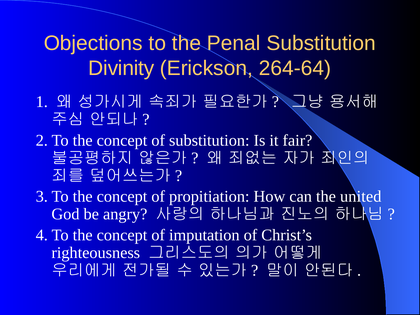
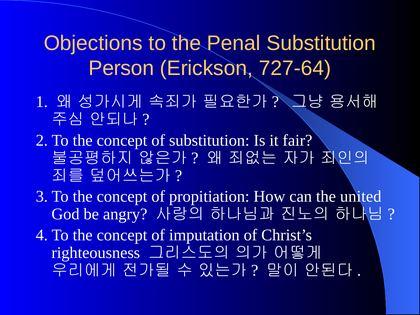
Divinity: Divinity -> Person
264-64: 264-64 -> 727-64
